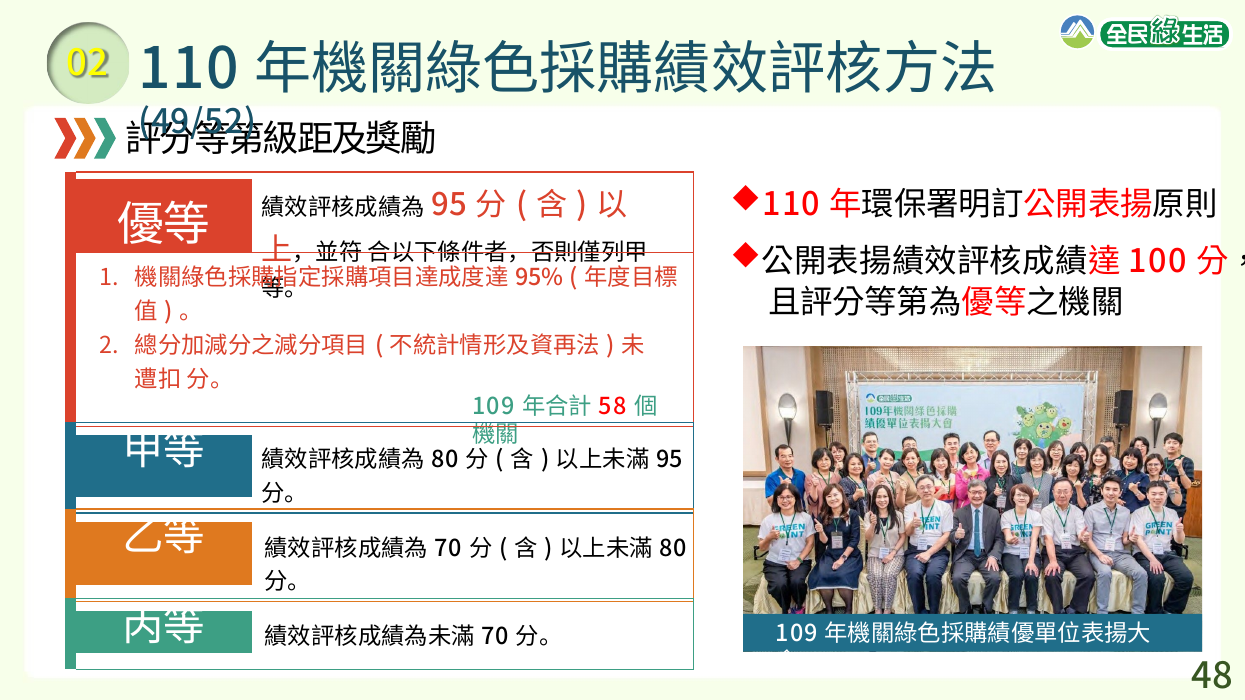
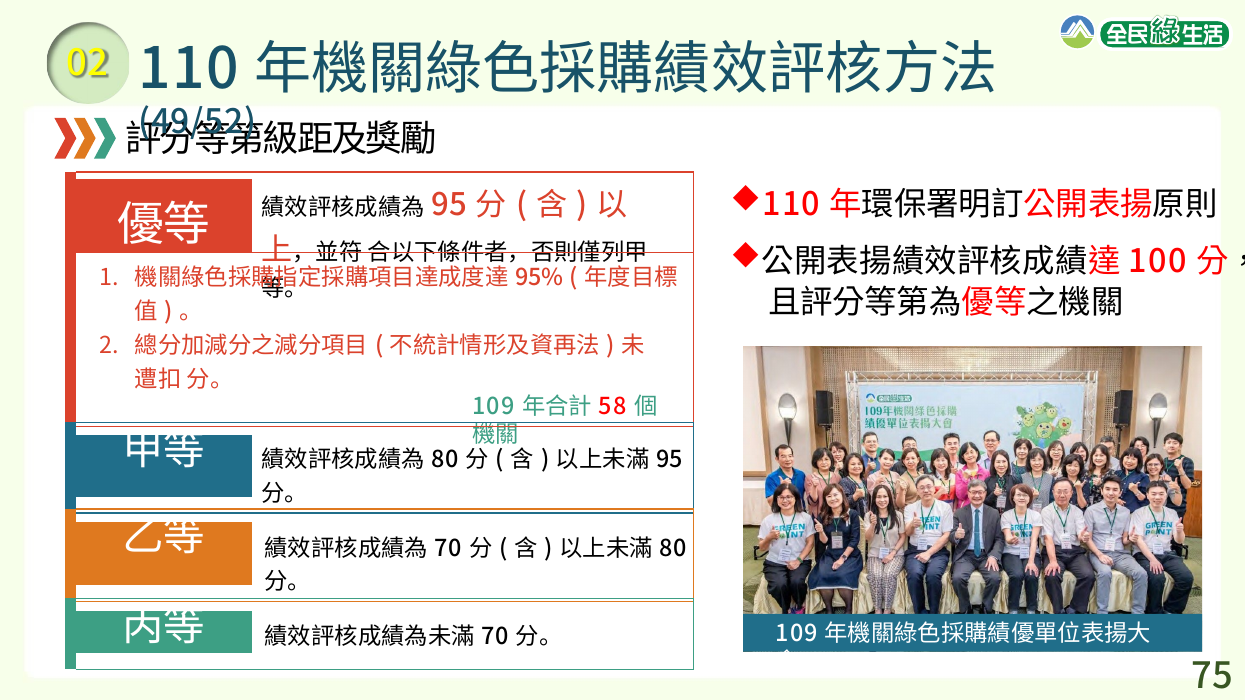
48: 48 -> 75
